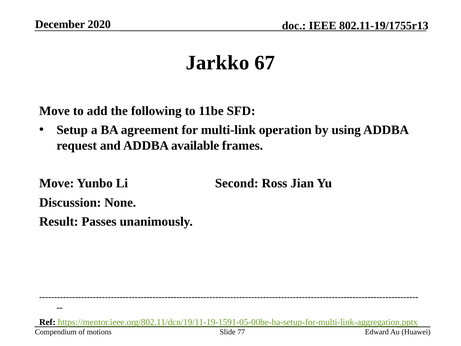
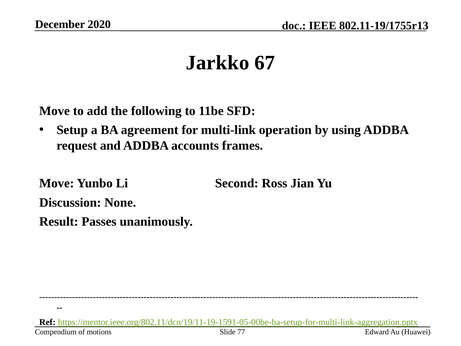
available: available -> accounts
